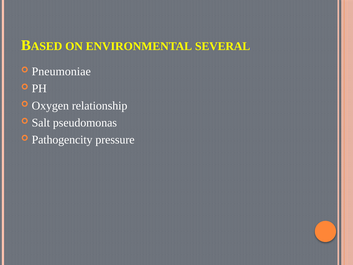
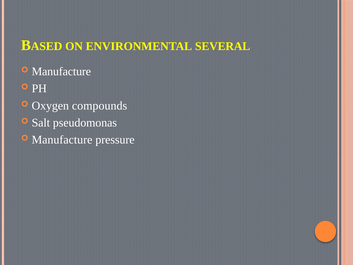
Pneumoniae at (61, 71): Pneumoniae -> Manufacture
relationship: relationship -> compounds
Pathogencity at (62, 140): Pathogencity -> Manufacture
